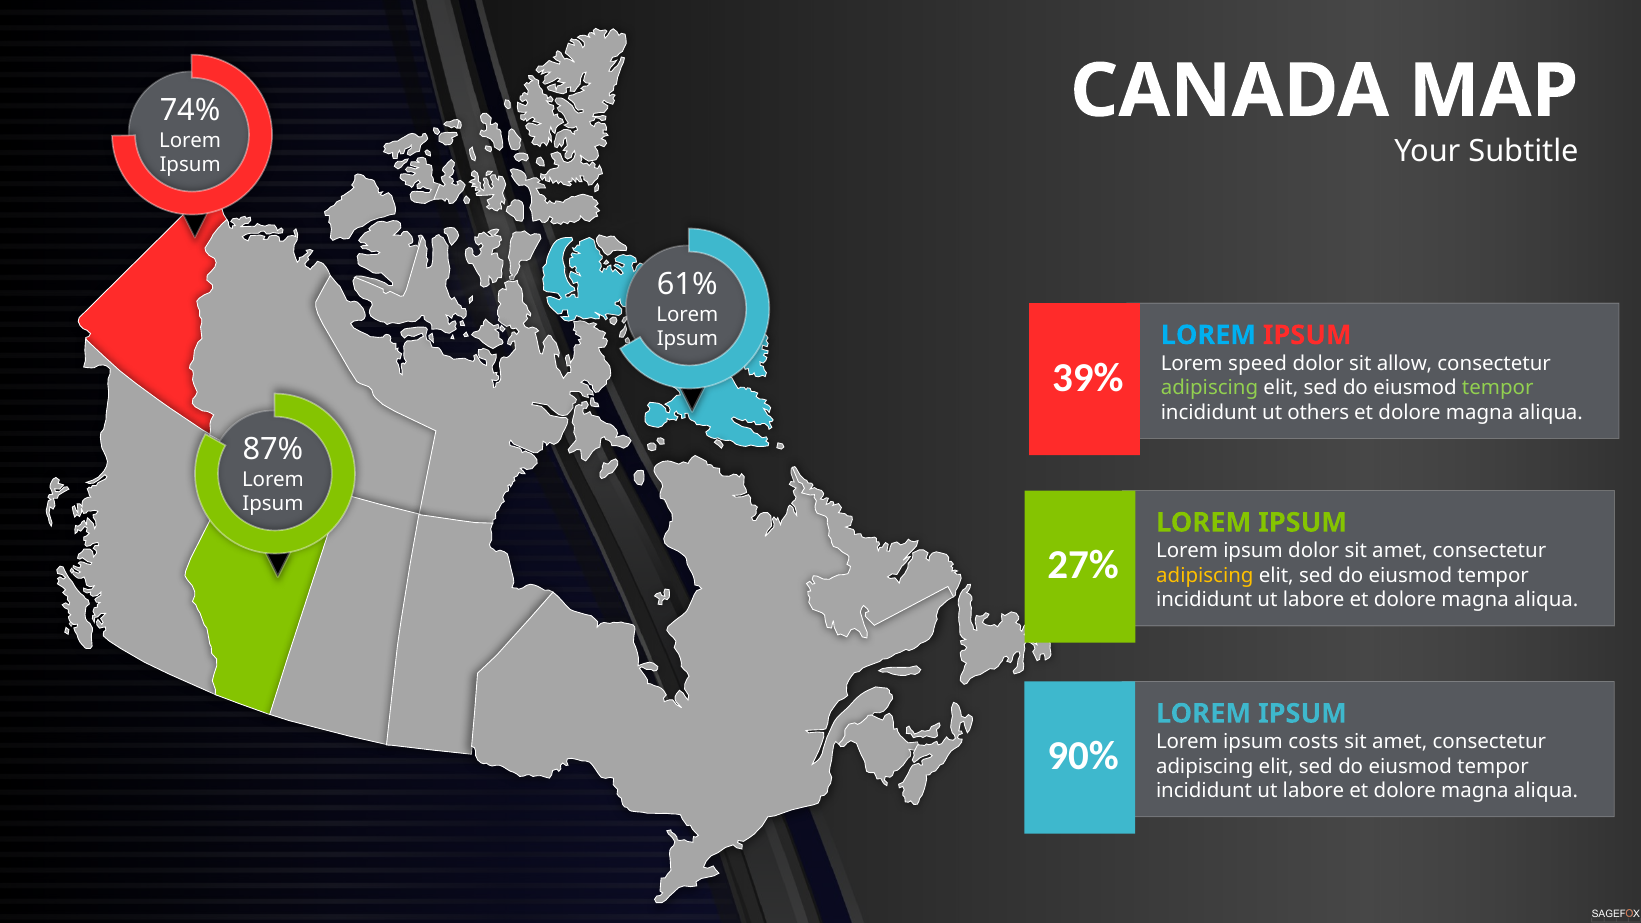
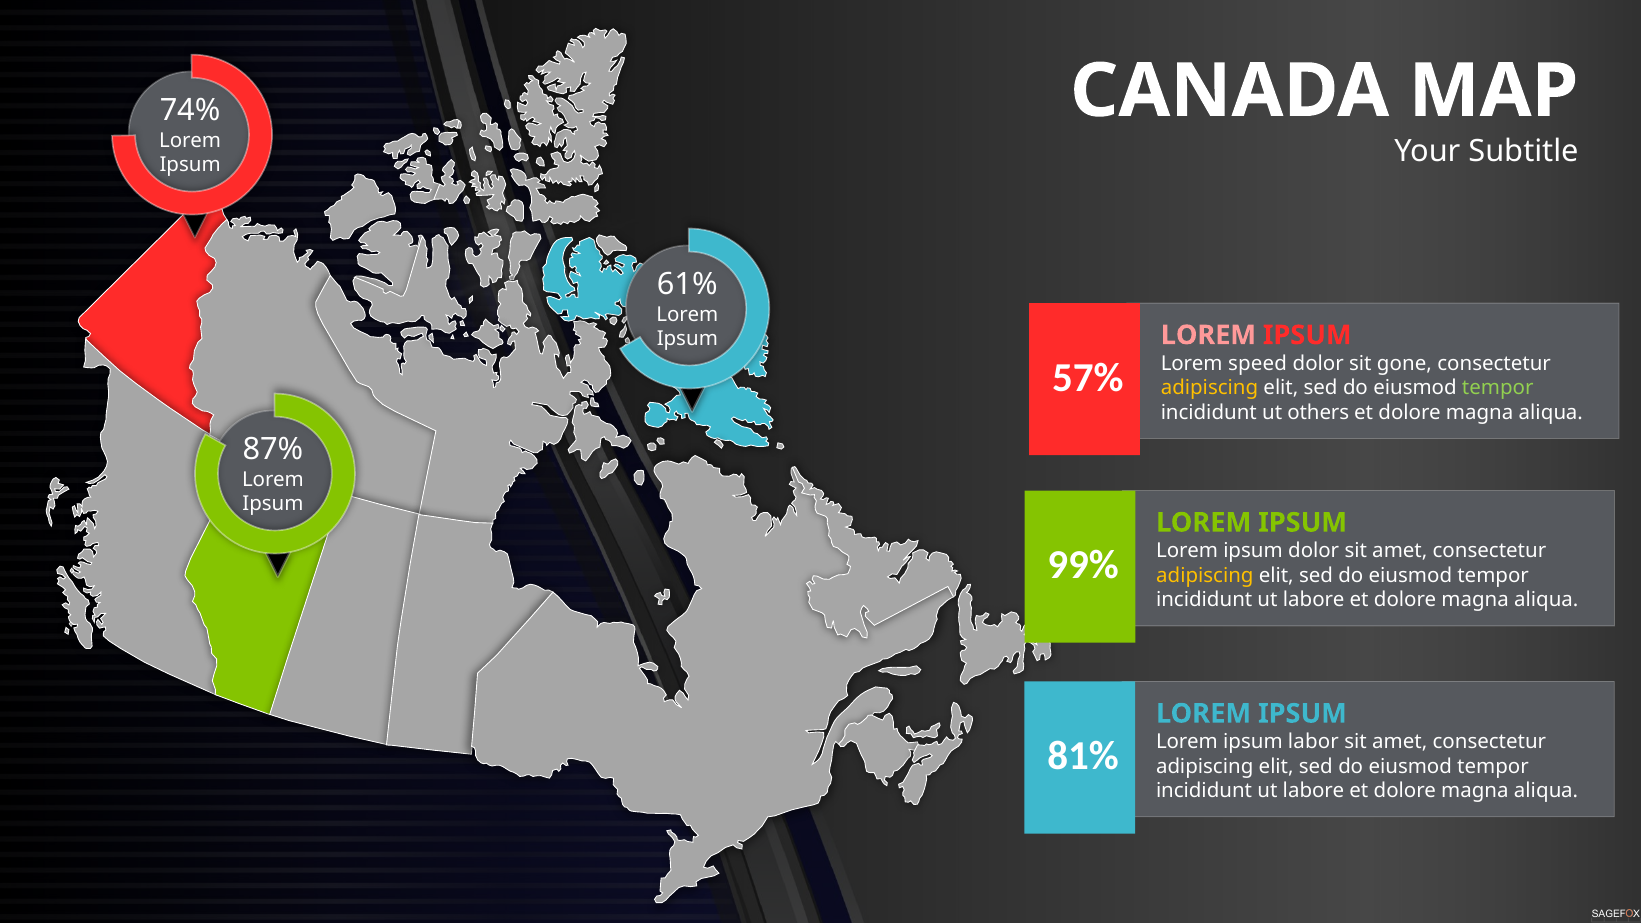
LOREM at (1208, 335) colour: light blue -> pink
allow: allow -> gone
39%: 39% -> 57%
adipiscing at (1209, 388) colour: light green -> yellow
27%: 27% -> 99%
costs: costs -> labor
90%: 90% -> 81%
